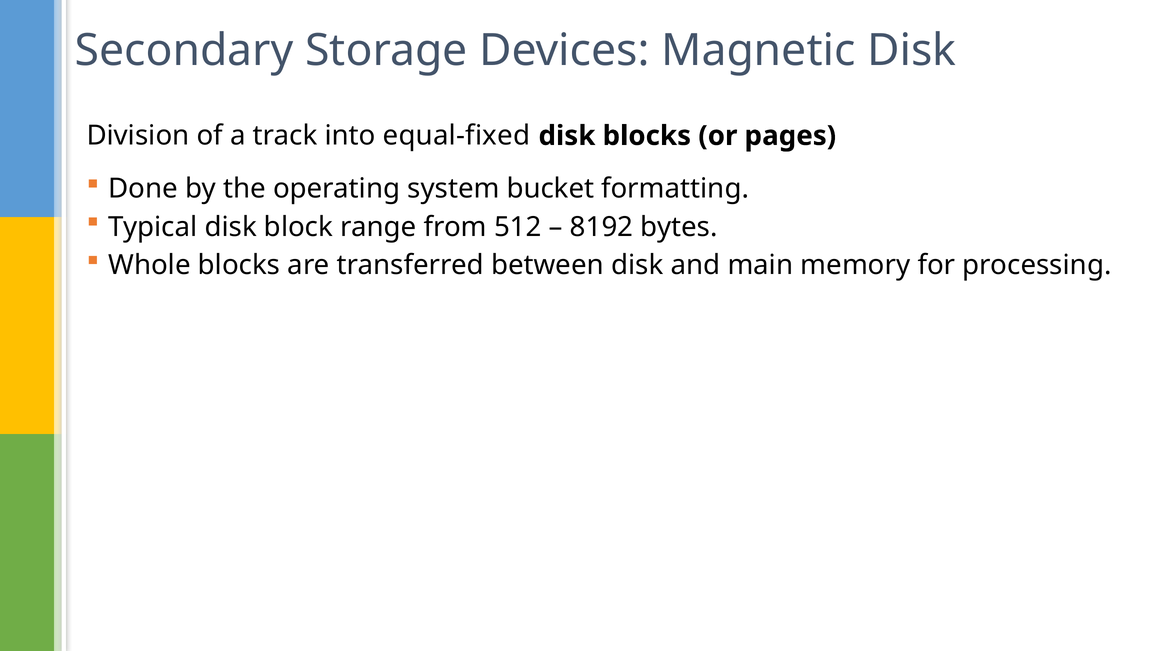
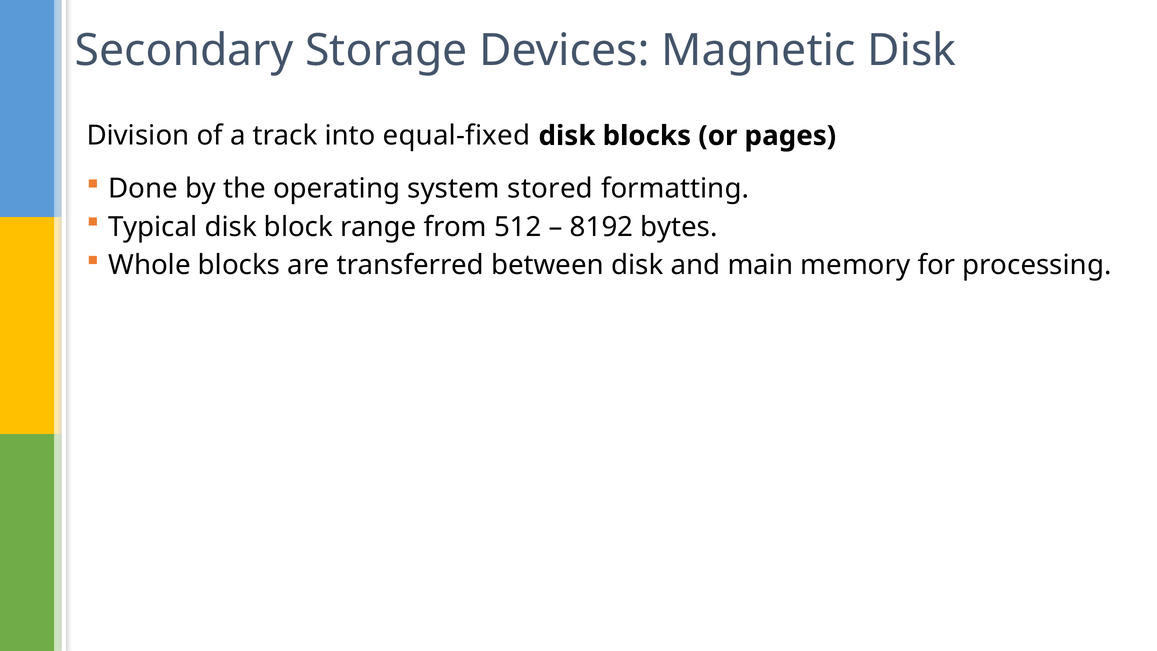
bucket: bucket -> stored
